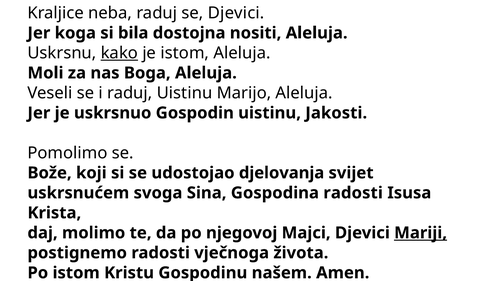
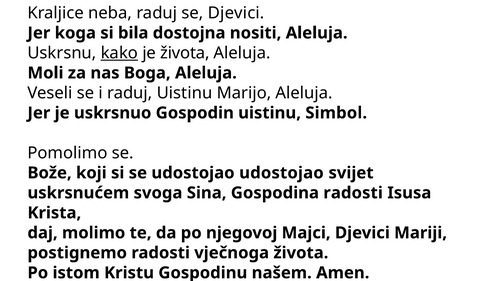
je istom: istom -> života
Jakosti: Jakosti -> Simbol
udostojao djelovanja: djelovanja -> udostojao
Mariji underline: present -> none
